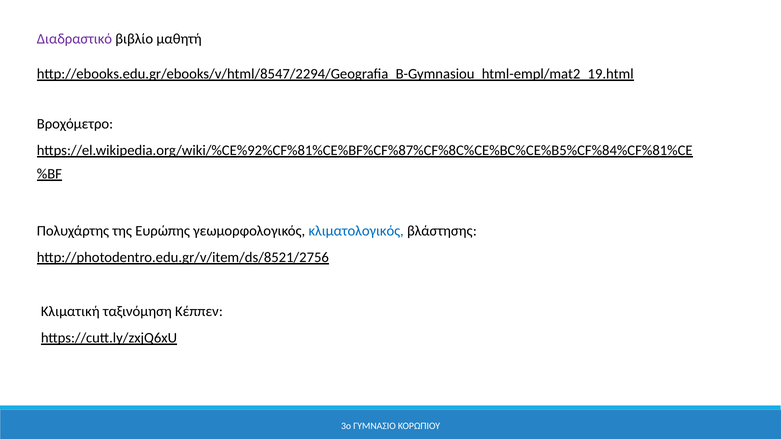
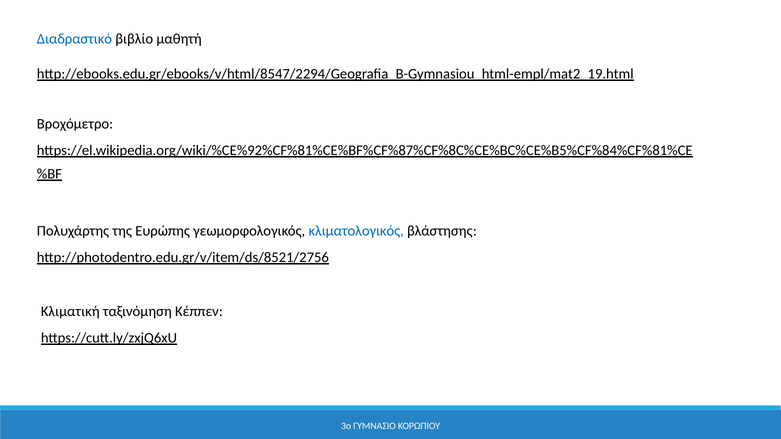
Διαδραστικό colour: purple -> blue
